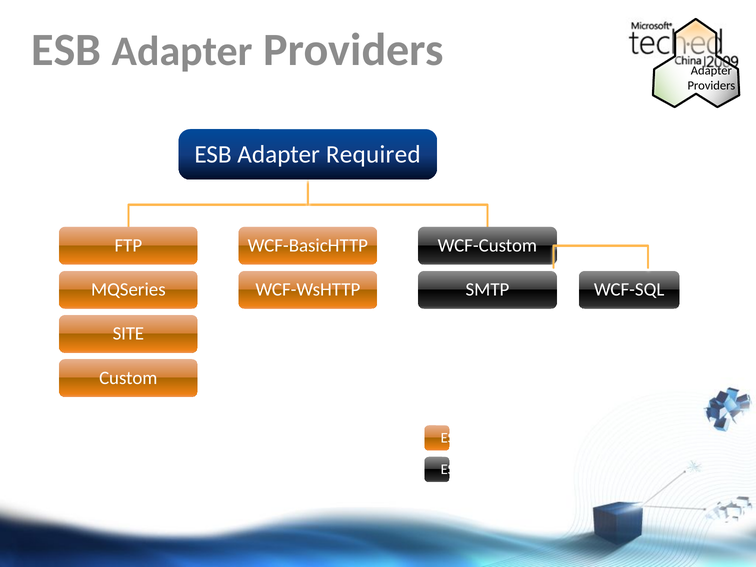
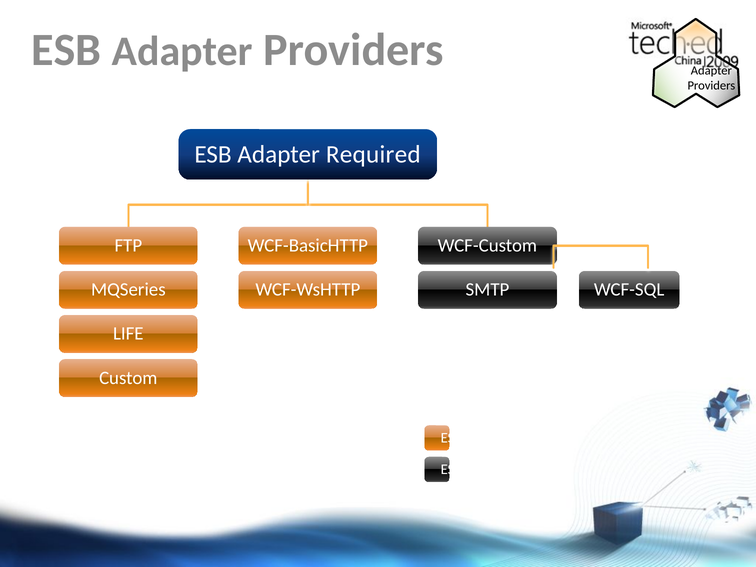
SITE: SITE -> LIFE
